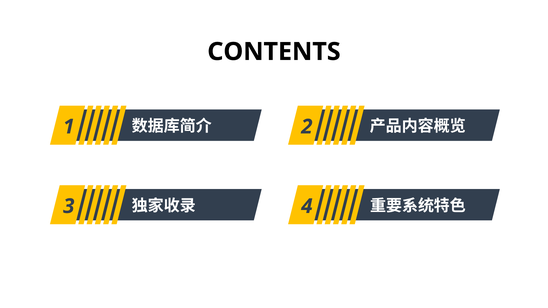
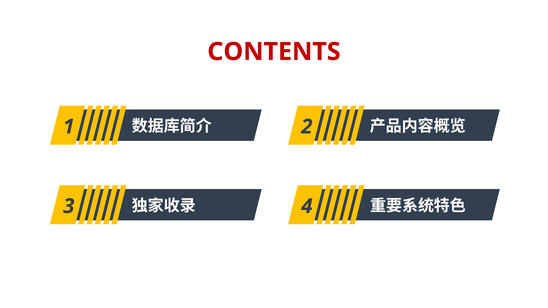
CONTENTS colour: black -> red
